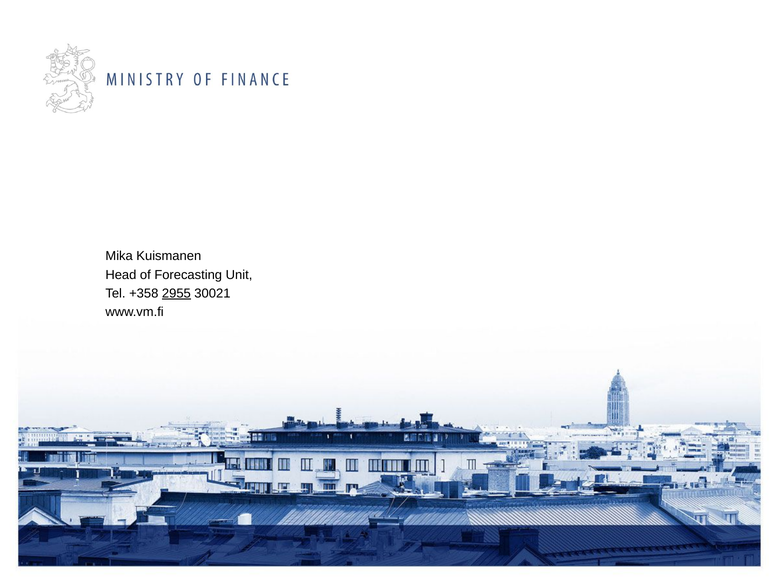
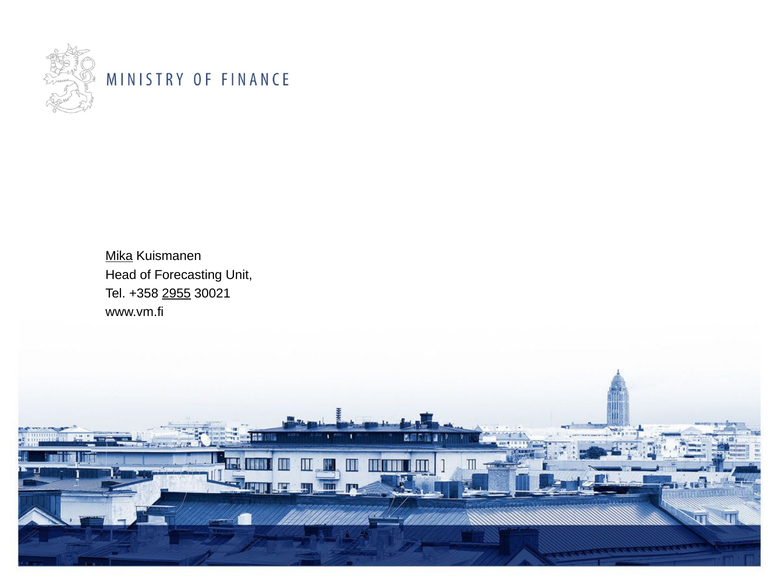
Mika underline: none -> present
